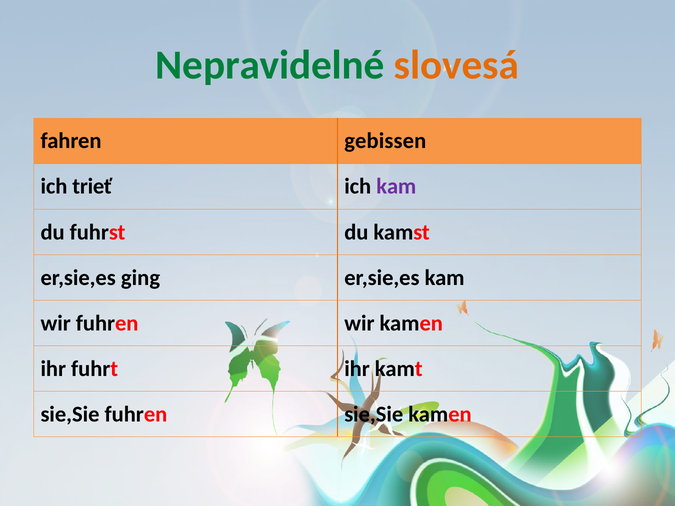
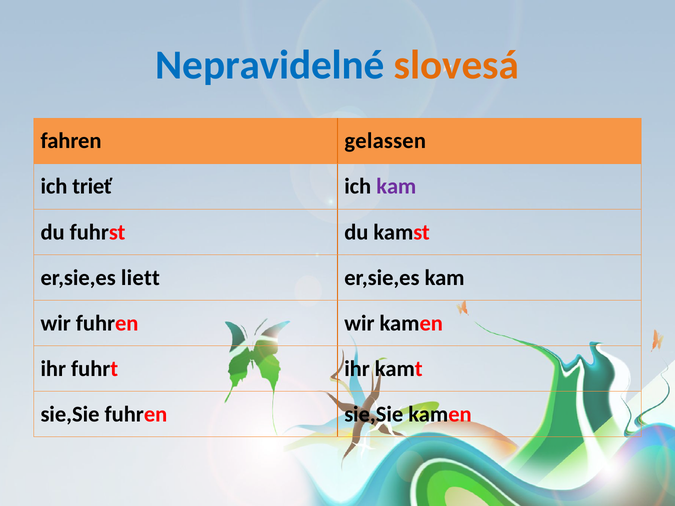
Nepravidelné colour: green -> blue
gebissen: gebissen -> gelassen
ging: ging -> liett
